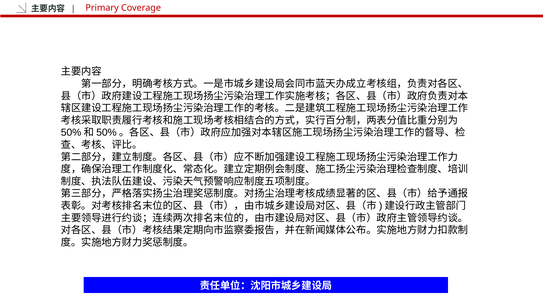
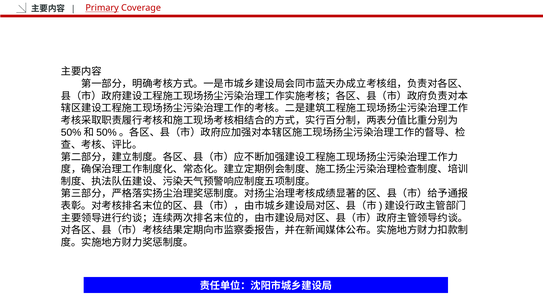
Primary underline: none -> present
